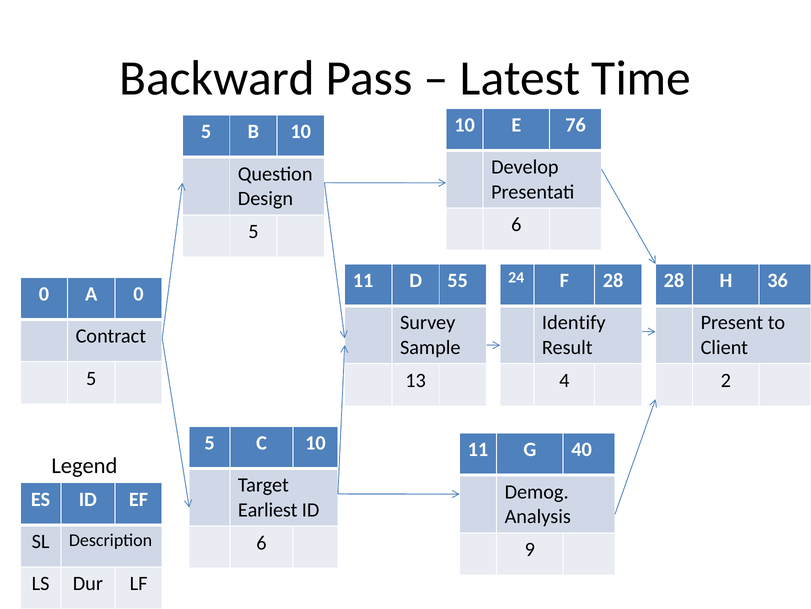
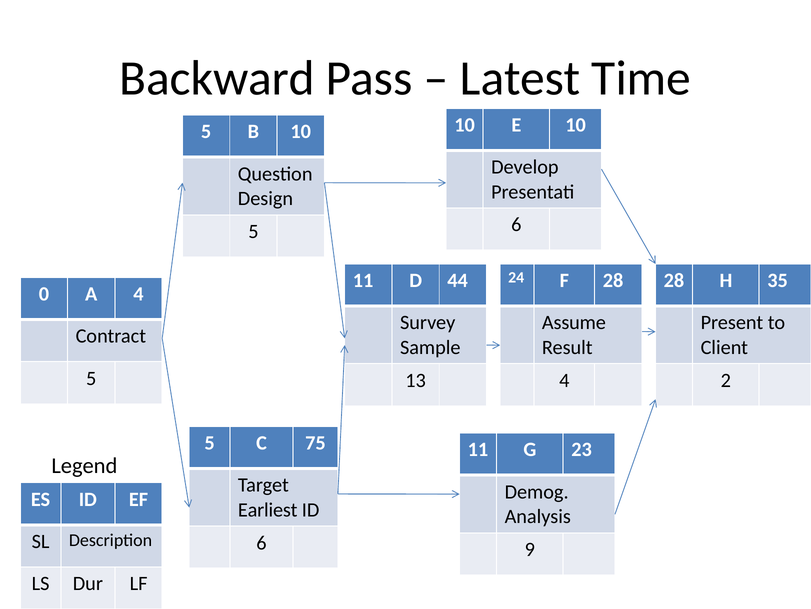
E 76: 76 -> 10
55: 55 -> 44
36: 36 -> 35
A 0: 0 -> 4
Identify: Identify -> Assume
C 10: 10 -> 75
40: 40 -> 23
